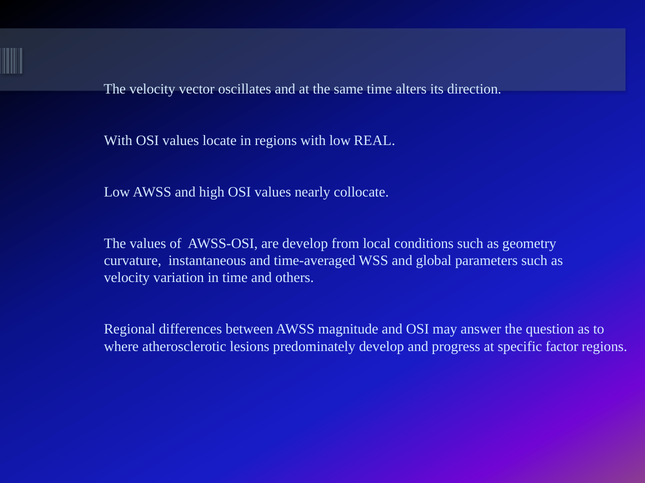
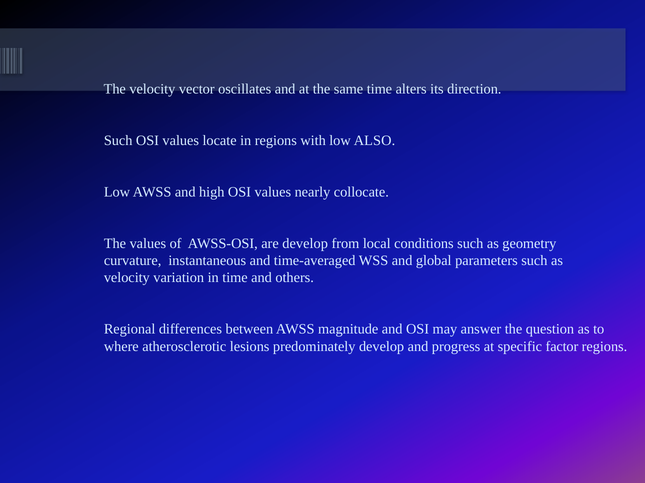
With at (118, 141): With -> Such
REAL: REAL -> ALSO
